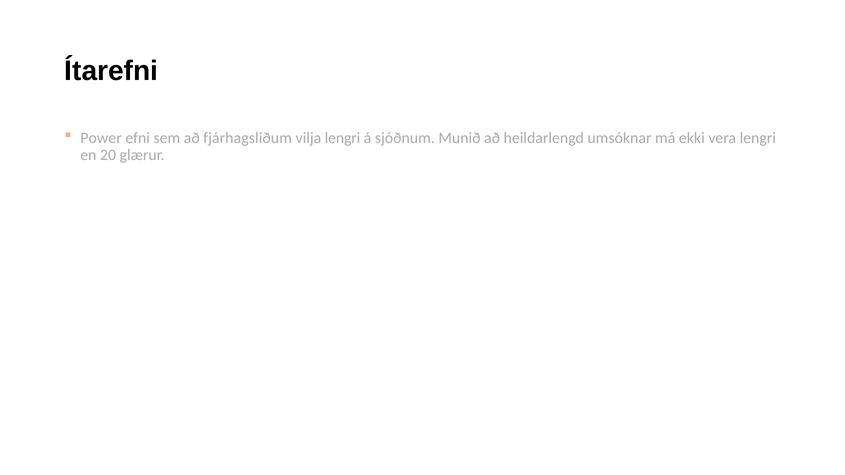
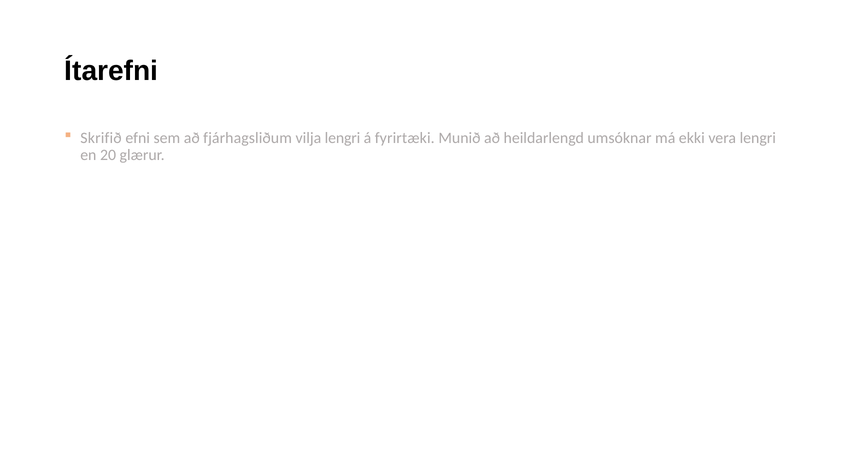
Power: Power -> Skrifið
sjóðnum: sjóðnum -> fyrirtæki
